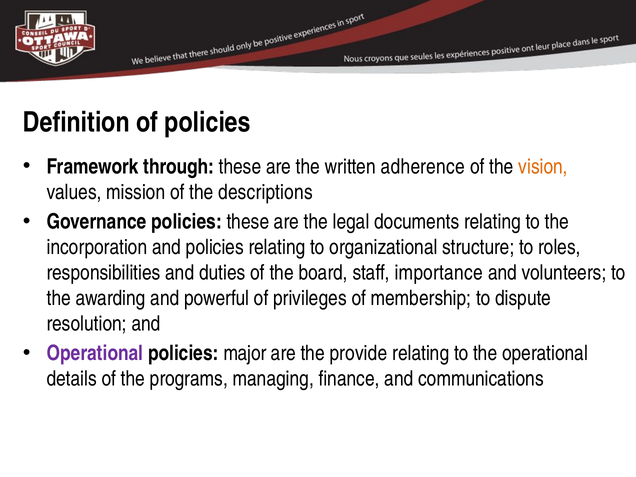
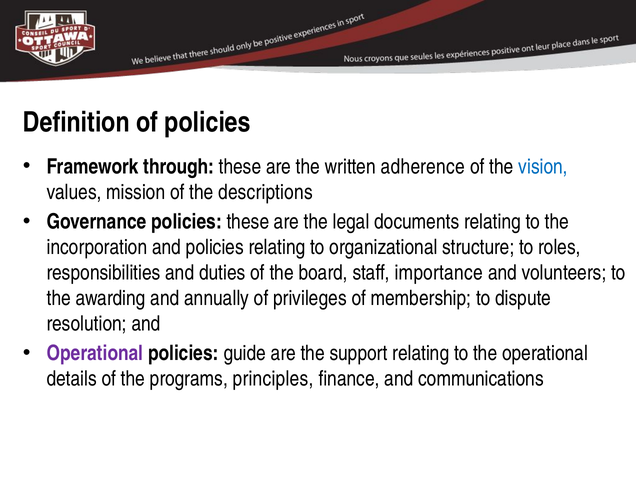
vision colour: orange -> blue
powerful: powerful -> annually
major: major -> guide
provide: provide -> support
managing: managing -> principles
